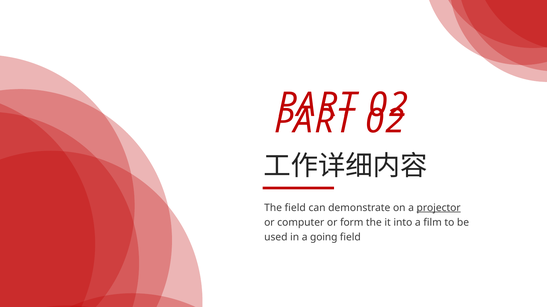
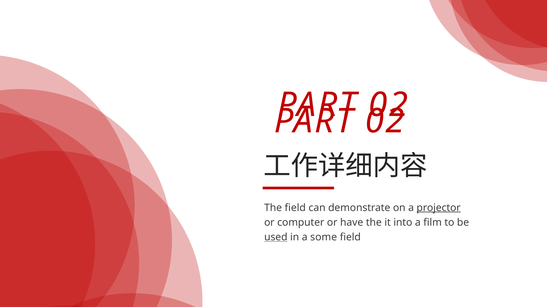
form: form -> have
used underline: none -> present
going: going -> some
